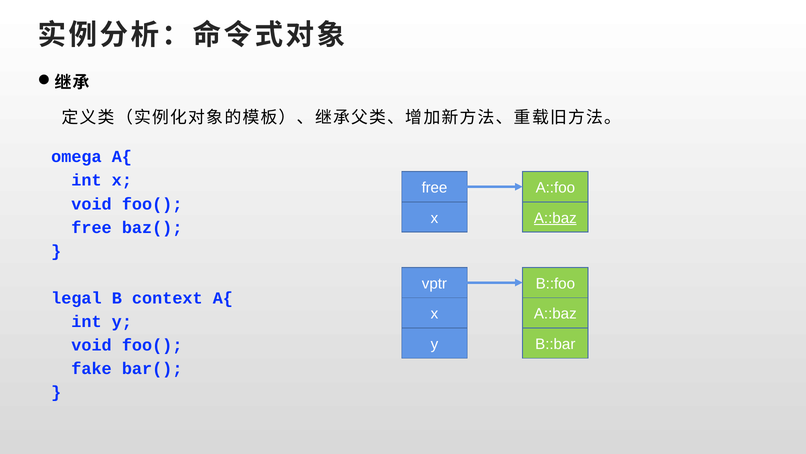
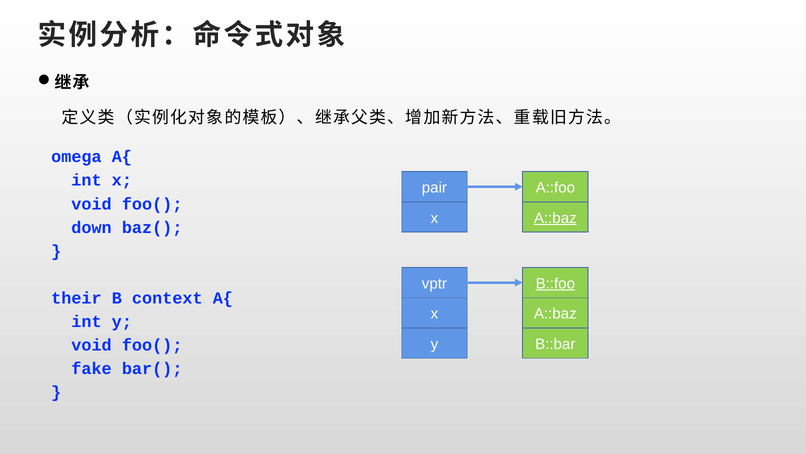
free at (434, 188): free -> pair
free at (92, 227): free -> down
B::foo underline: none -> present
legal: legal -> their
